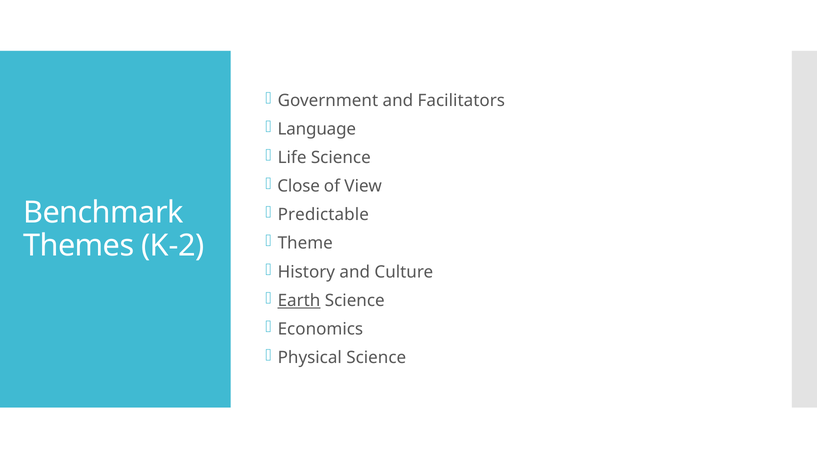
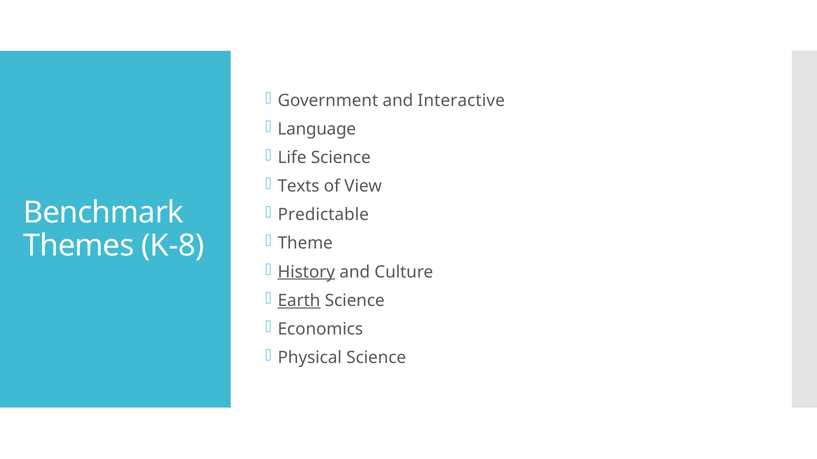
Facilitators: Facilitators -> Interactive
Close: Close -> Texts
K-2: K-2 -> K-8
History underline: none -> present
